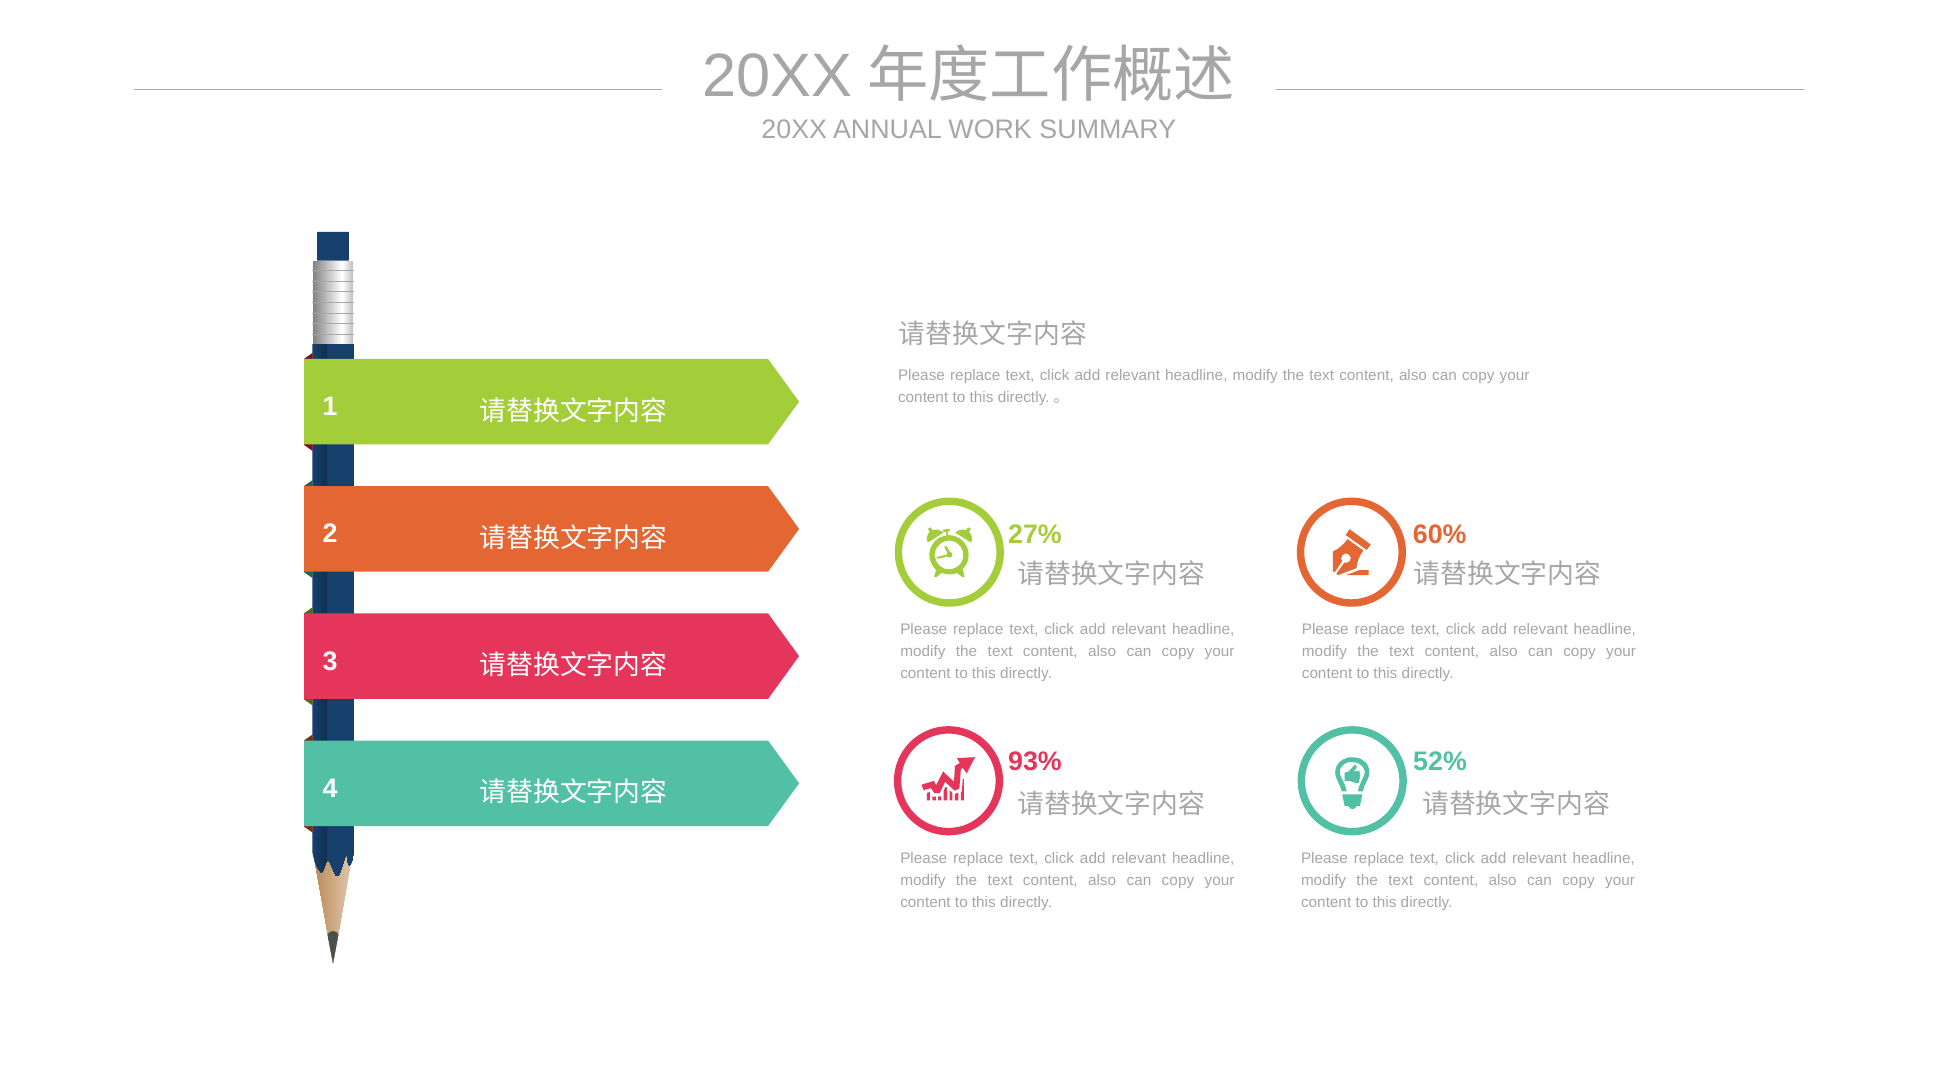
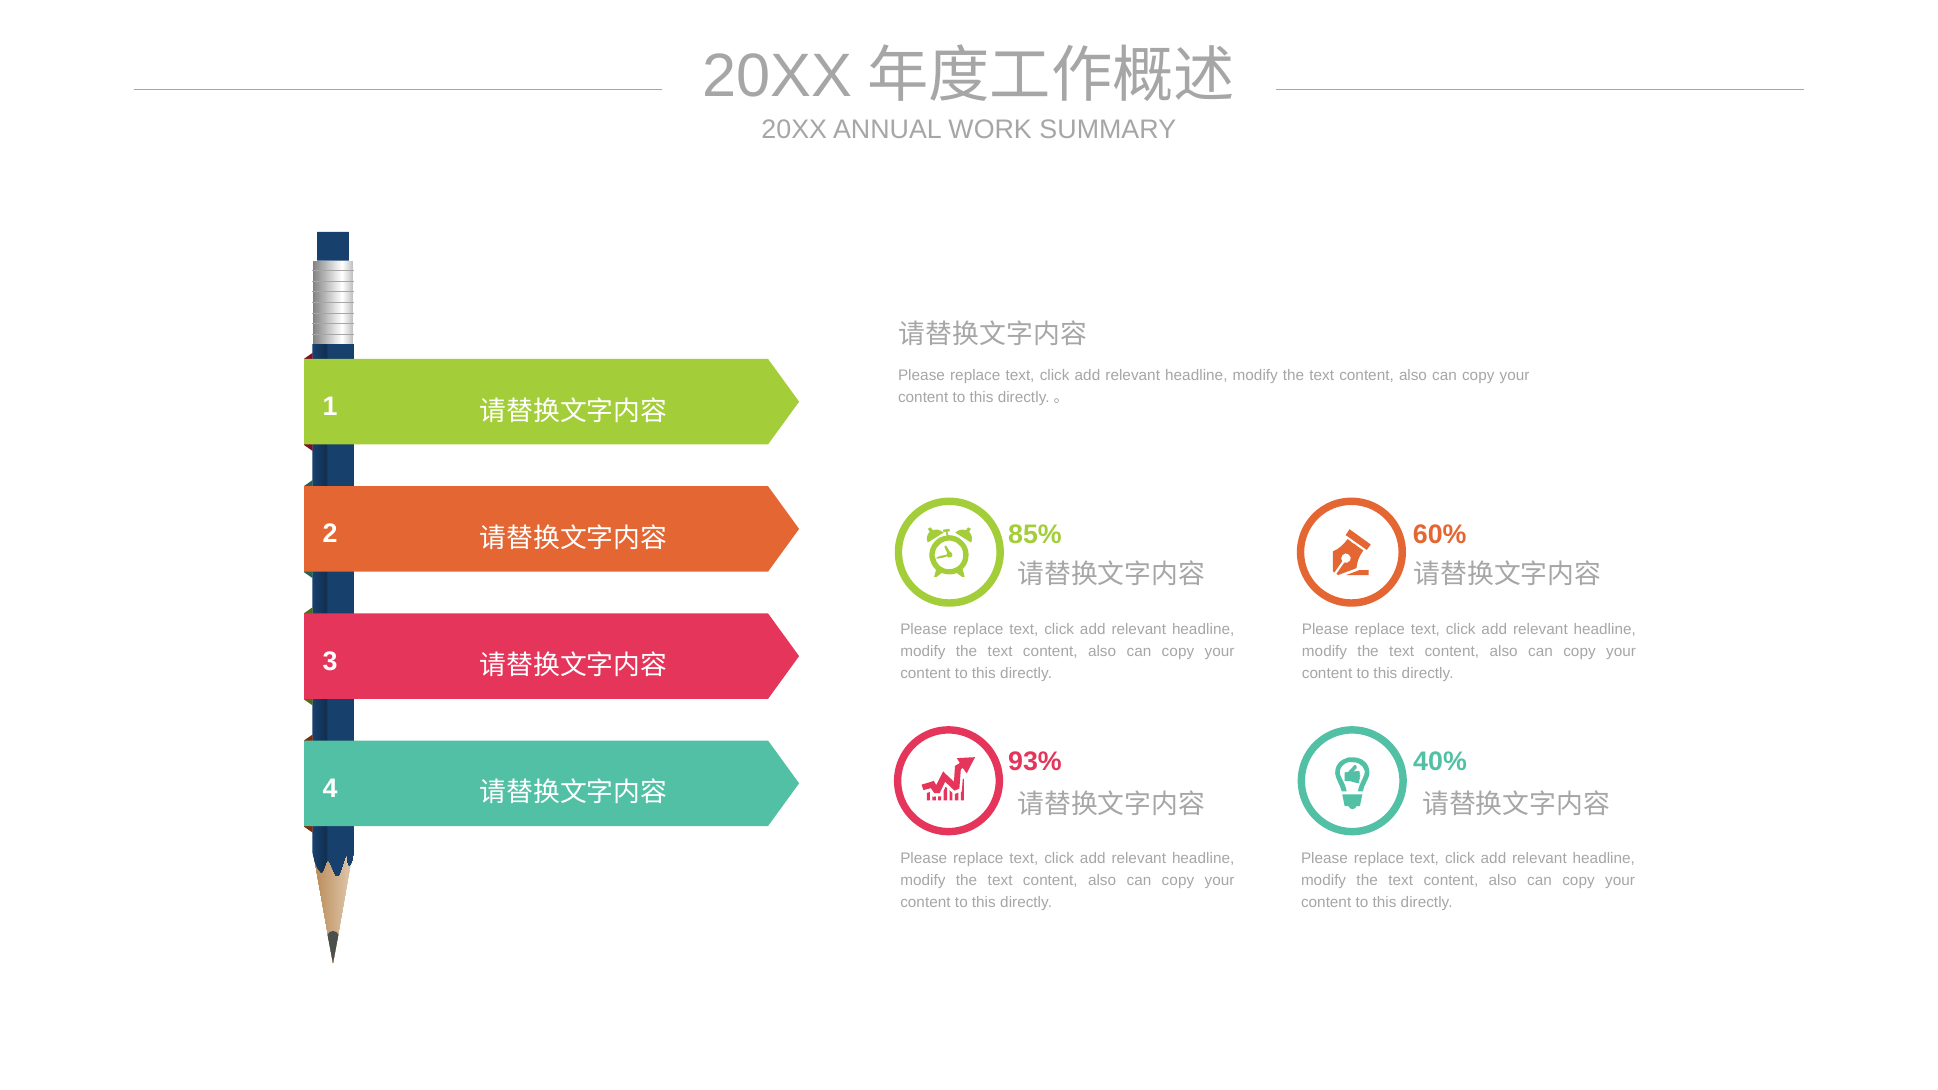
27%: 27% -> 85%
52%: 52% -> 40%
